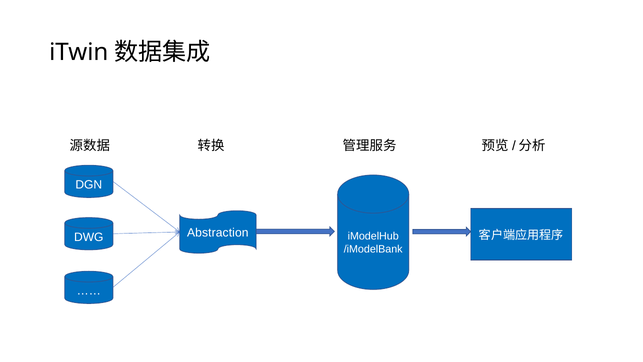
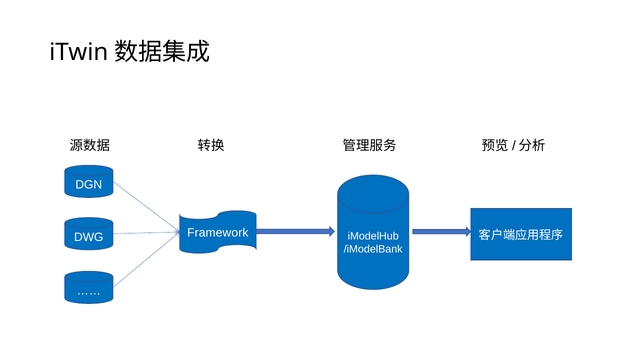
Abstraction: Abstraction -> Framework
